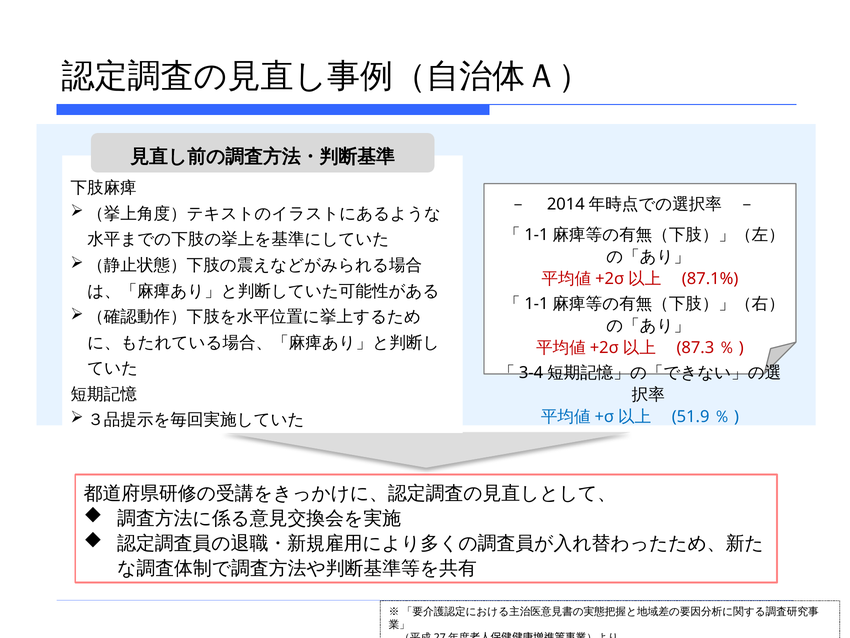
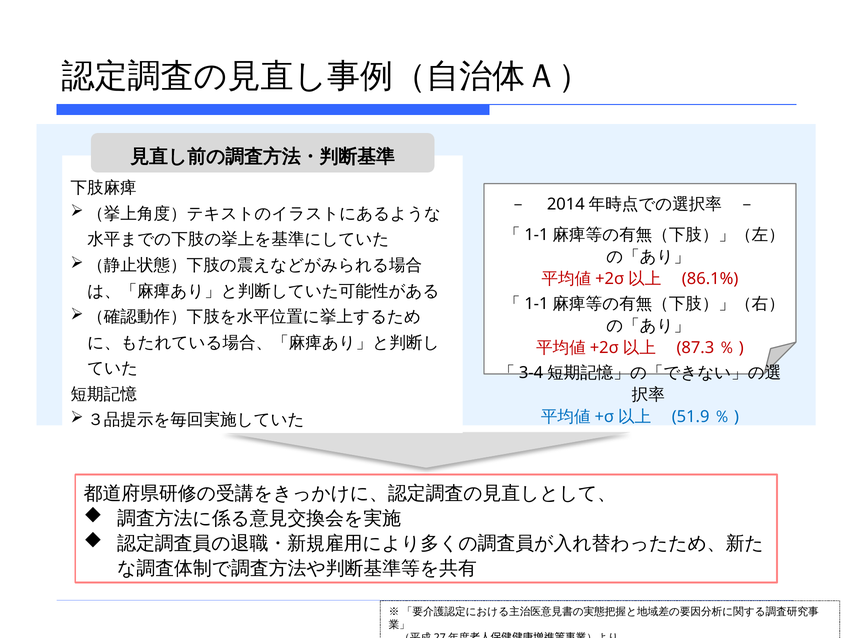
87.1%: 87.1% -> 86.1%
